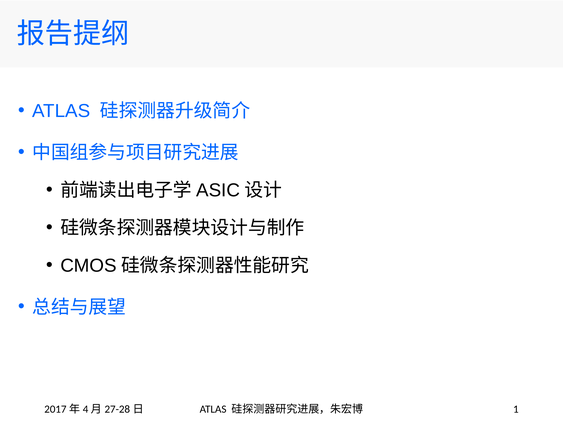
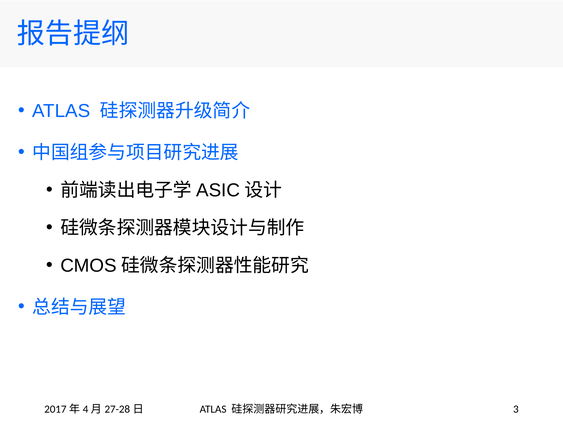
1: 1 -> 3
